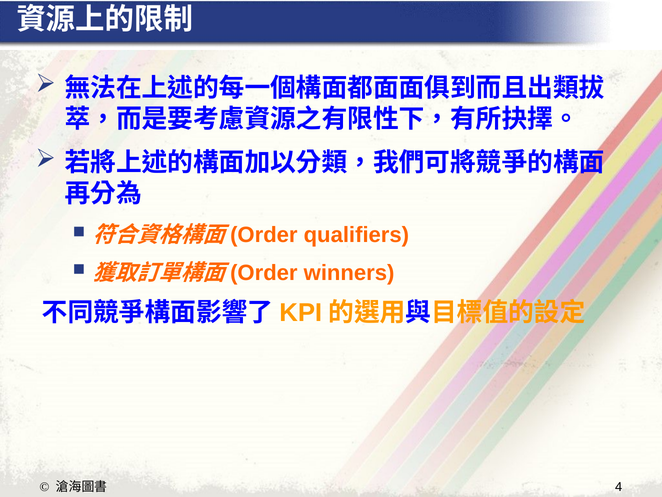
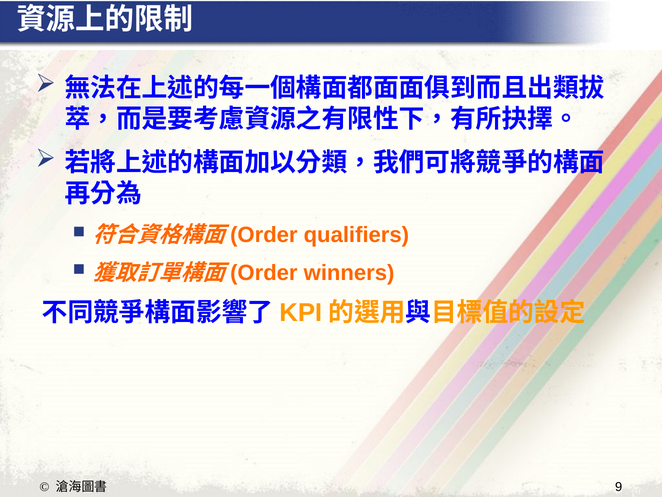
4: 4 -> 9
